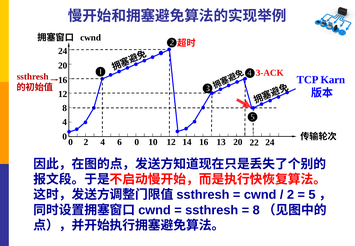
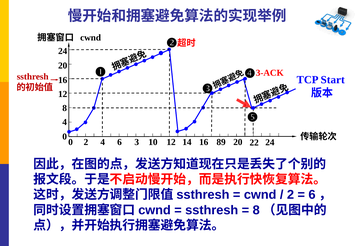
Karn: Karn -> Start
6 0: 0 -> 3
13: 13 -> 89
5 at (312, 195): 5 -> 6
